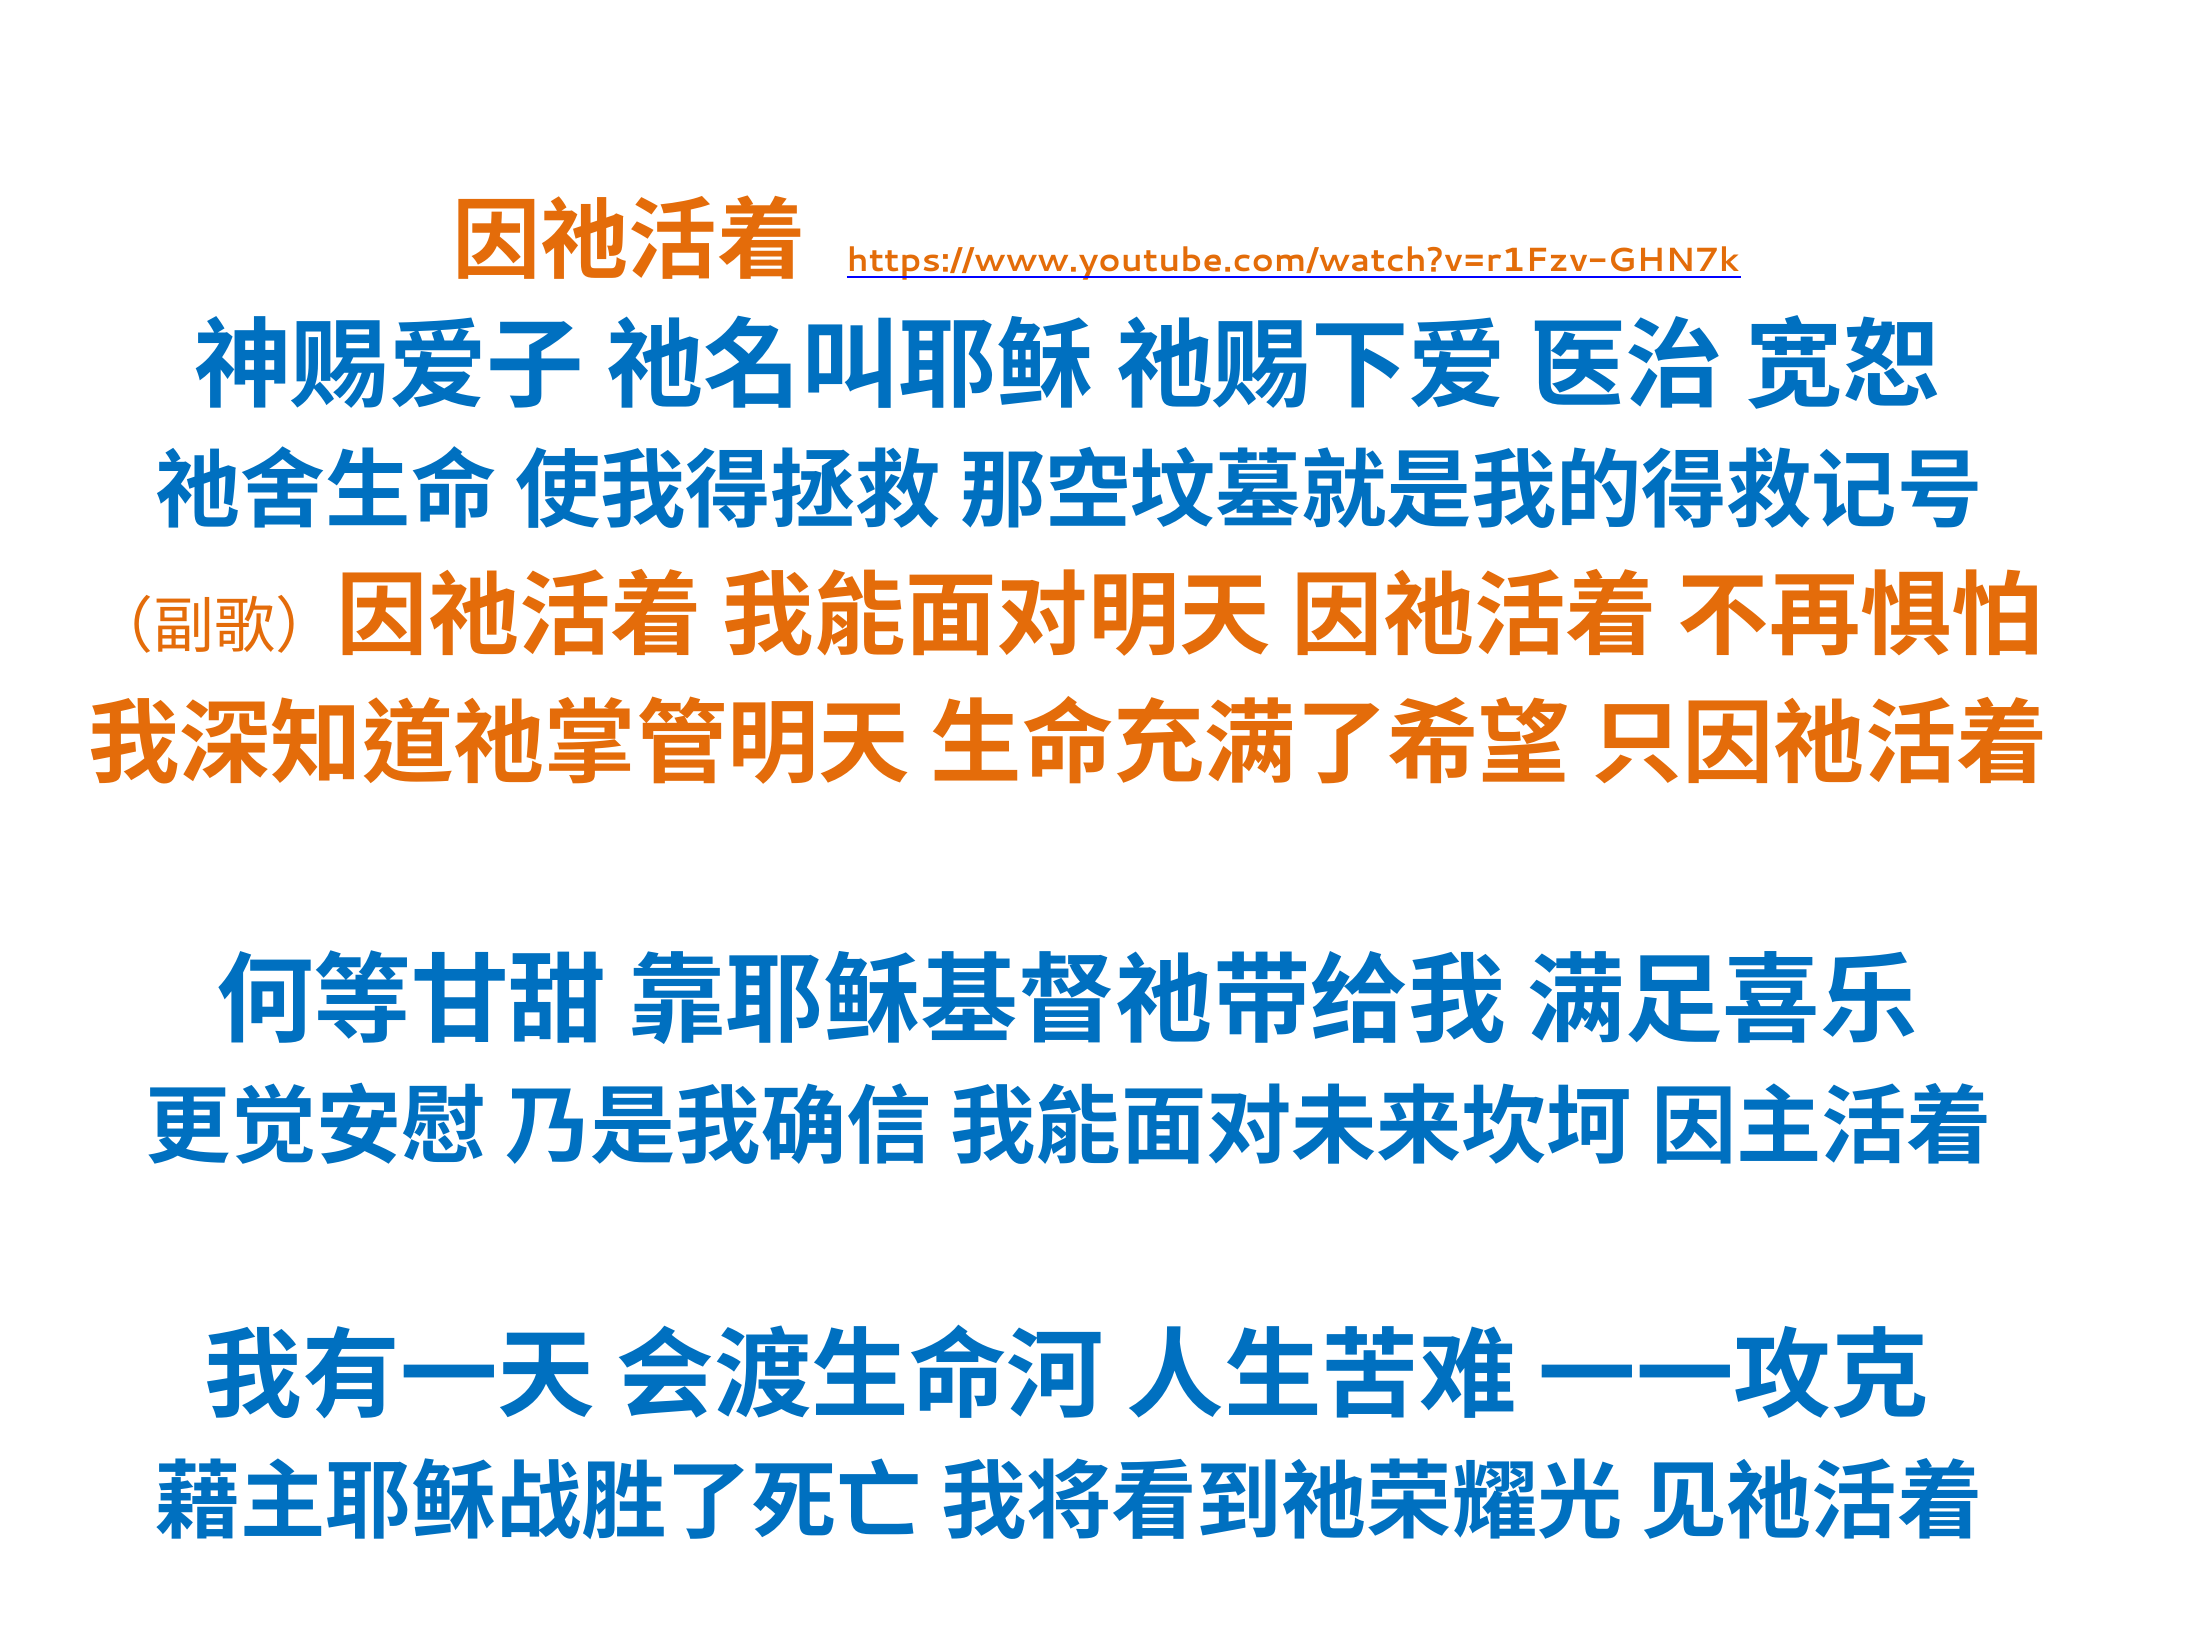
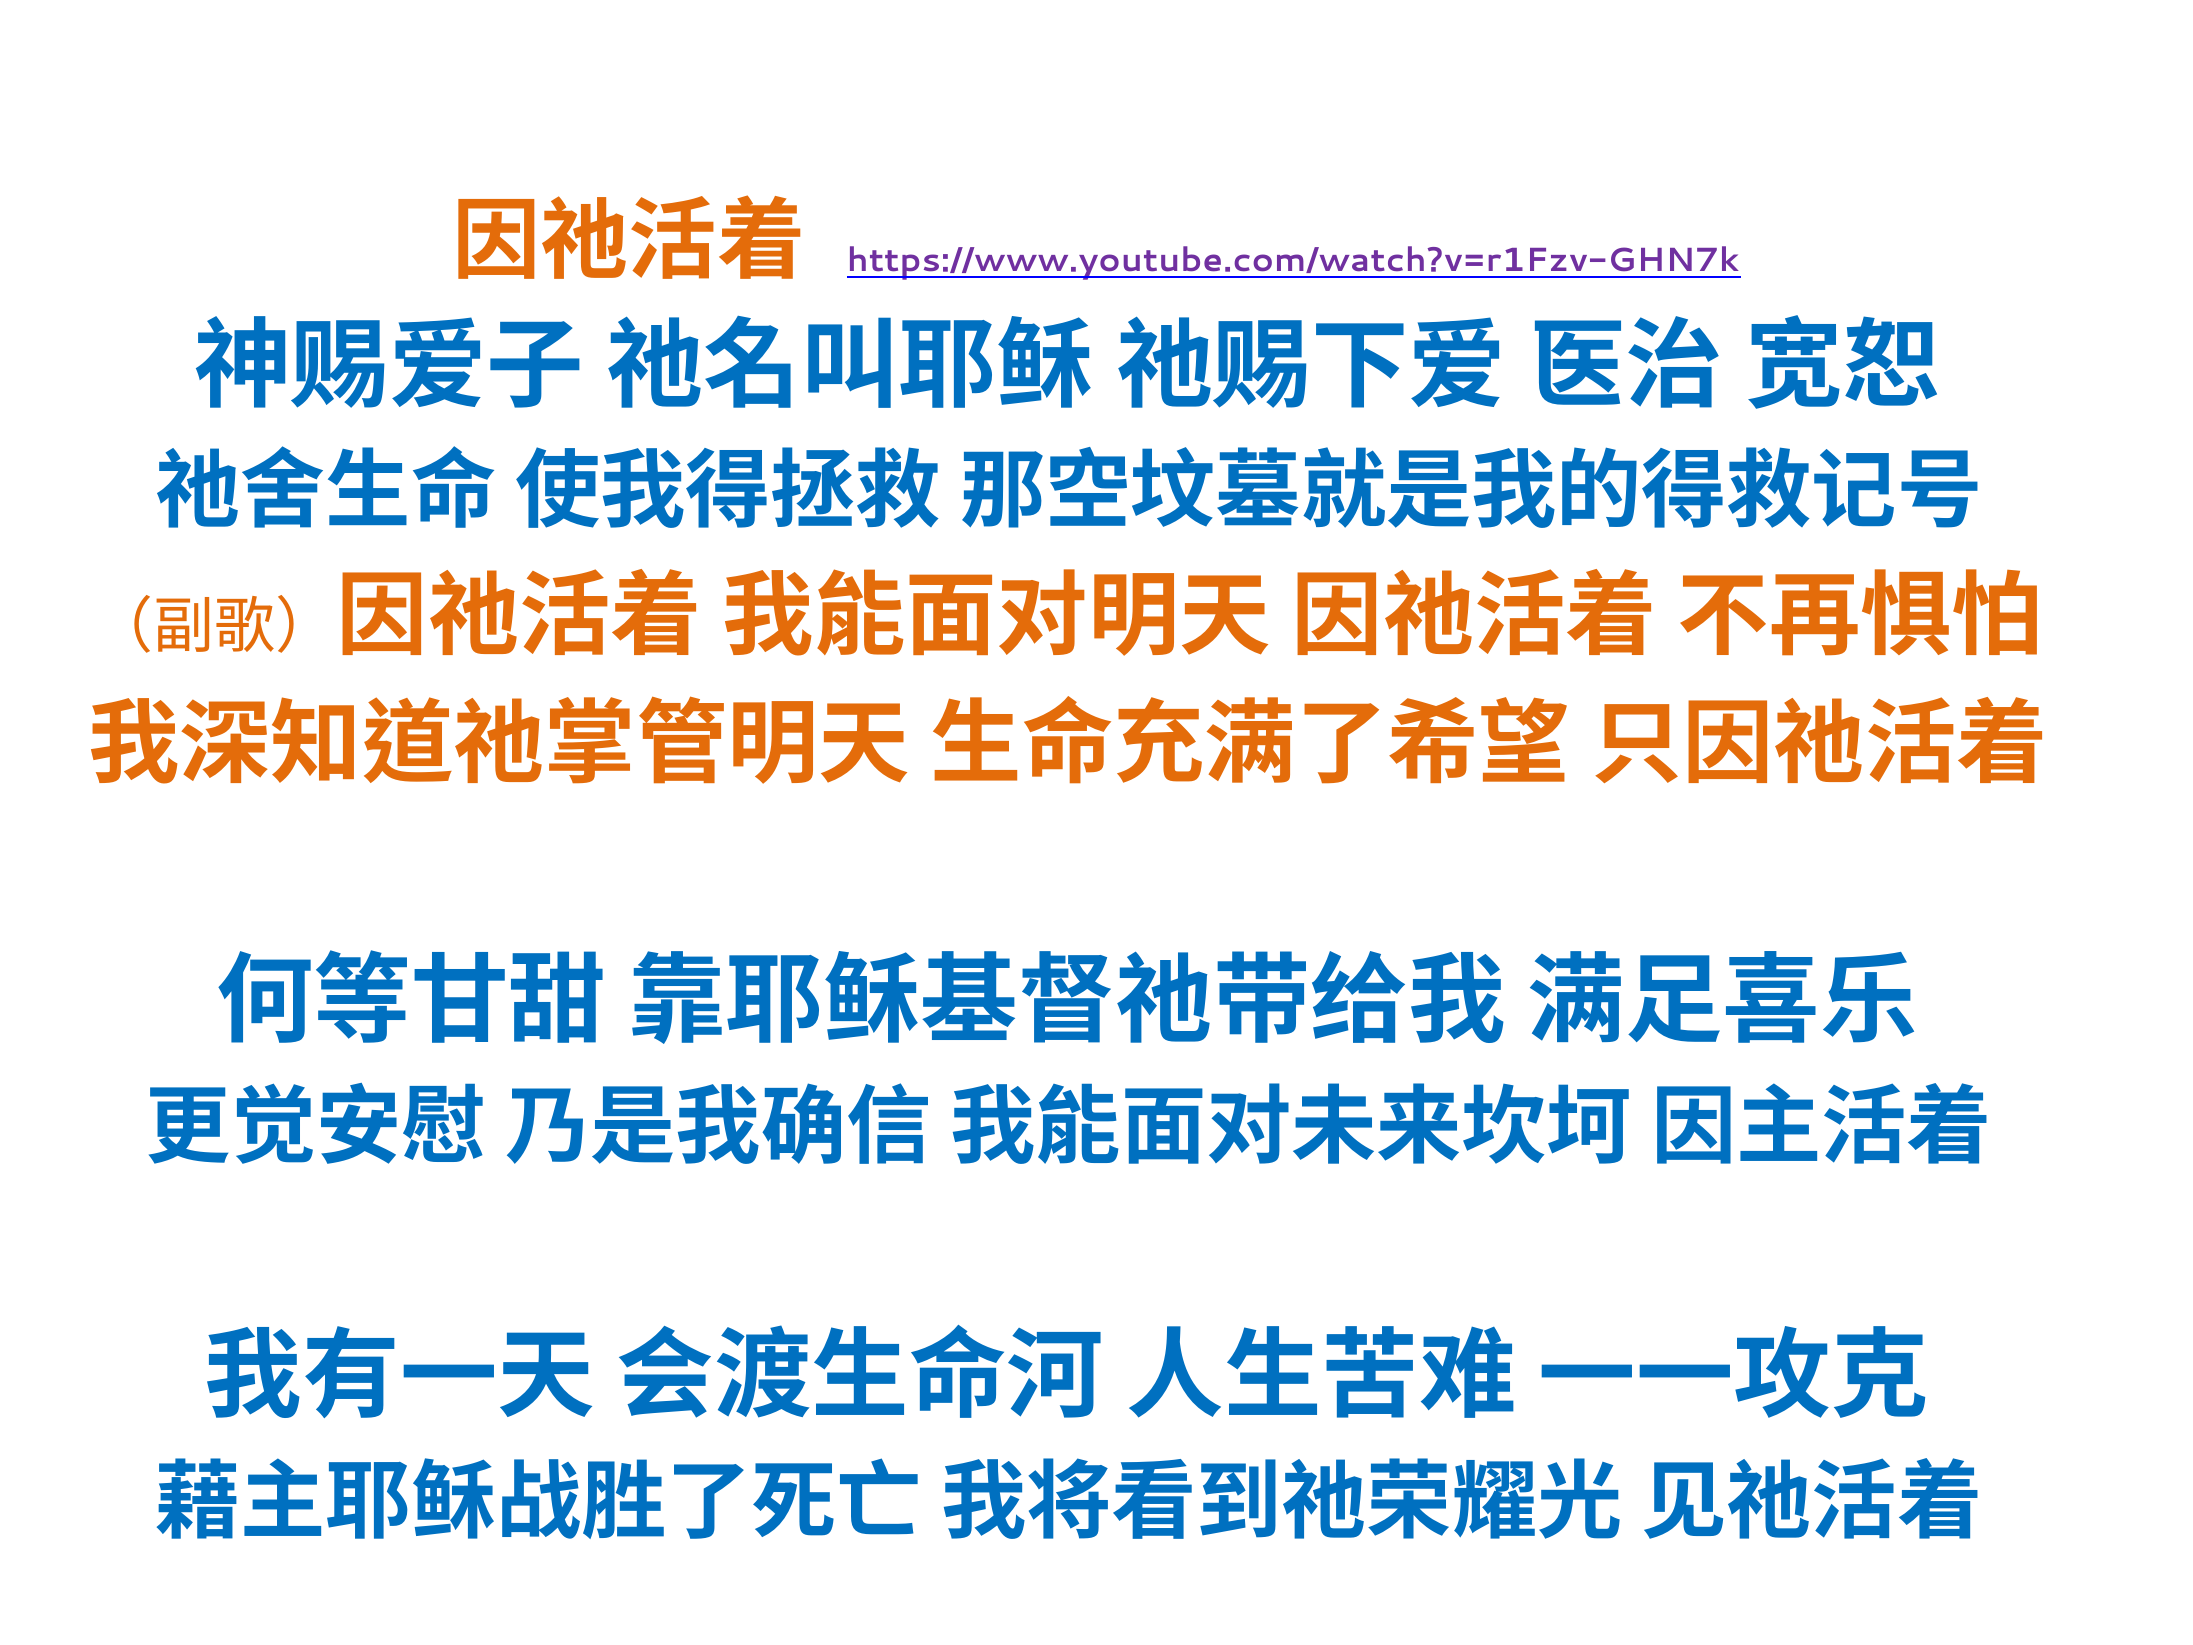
https://www.youtube.com/watch?v=r1Fzv-GHN7k colour: orange -> purple
